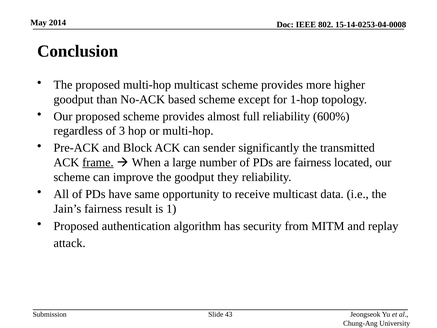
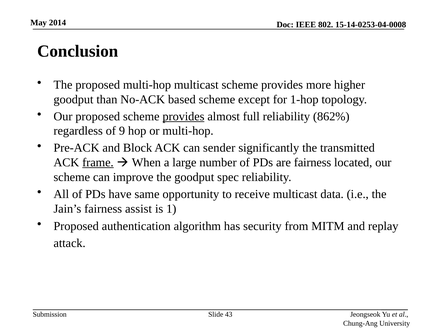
provides at (183, 116) underline: none -> present
600%: 600% -> 862%
3: 3 -> 9
they: they -> spec
result: result -> assist
